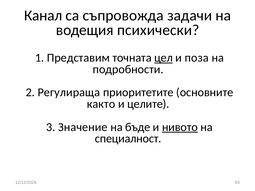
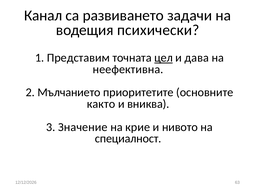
съпровожда: съпровожда -> развиването
поза: поза -> дава
подробности: подробности -> неефективна
Регулираща: Регулираща -> Мълчанието
целите: целите -> вниква
бъде: бъде -> крие
нивото underline: present -> none
